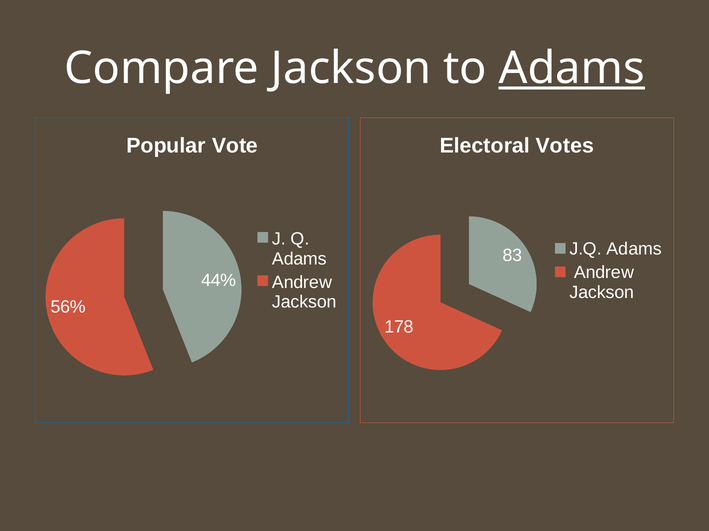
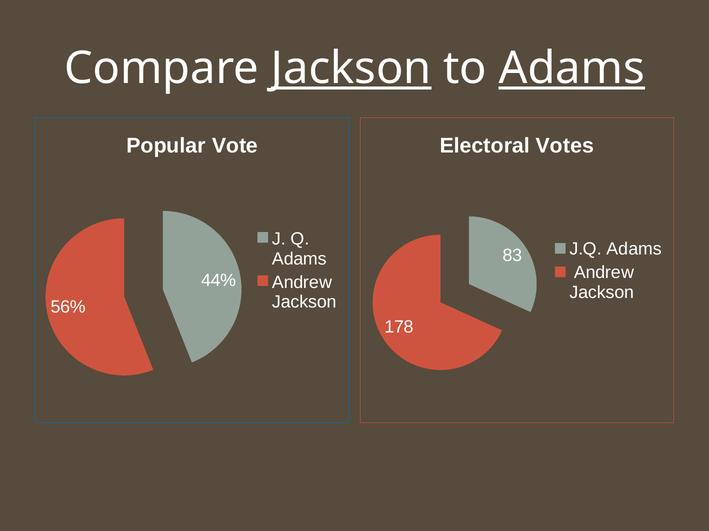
Jackson at (351, 69) underline: none -> present
